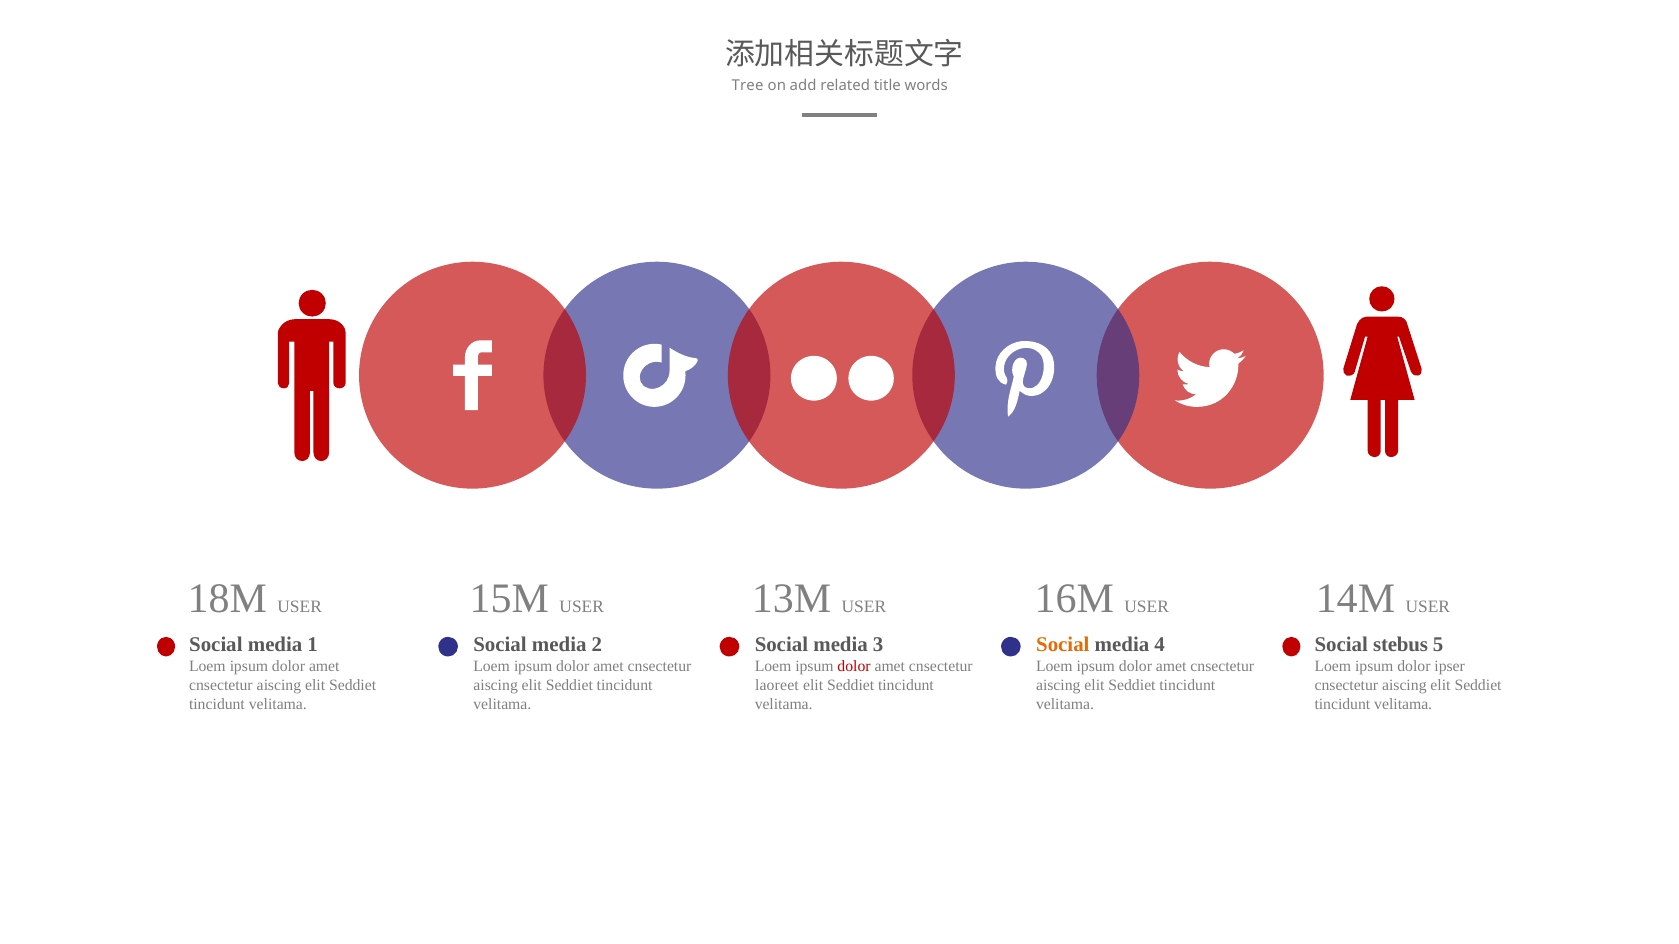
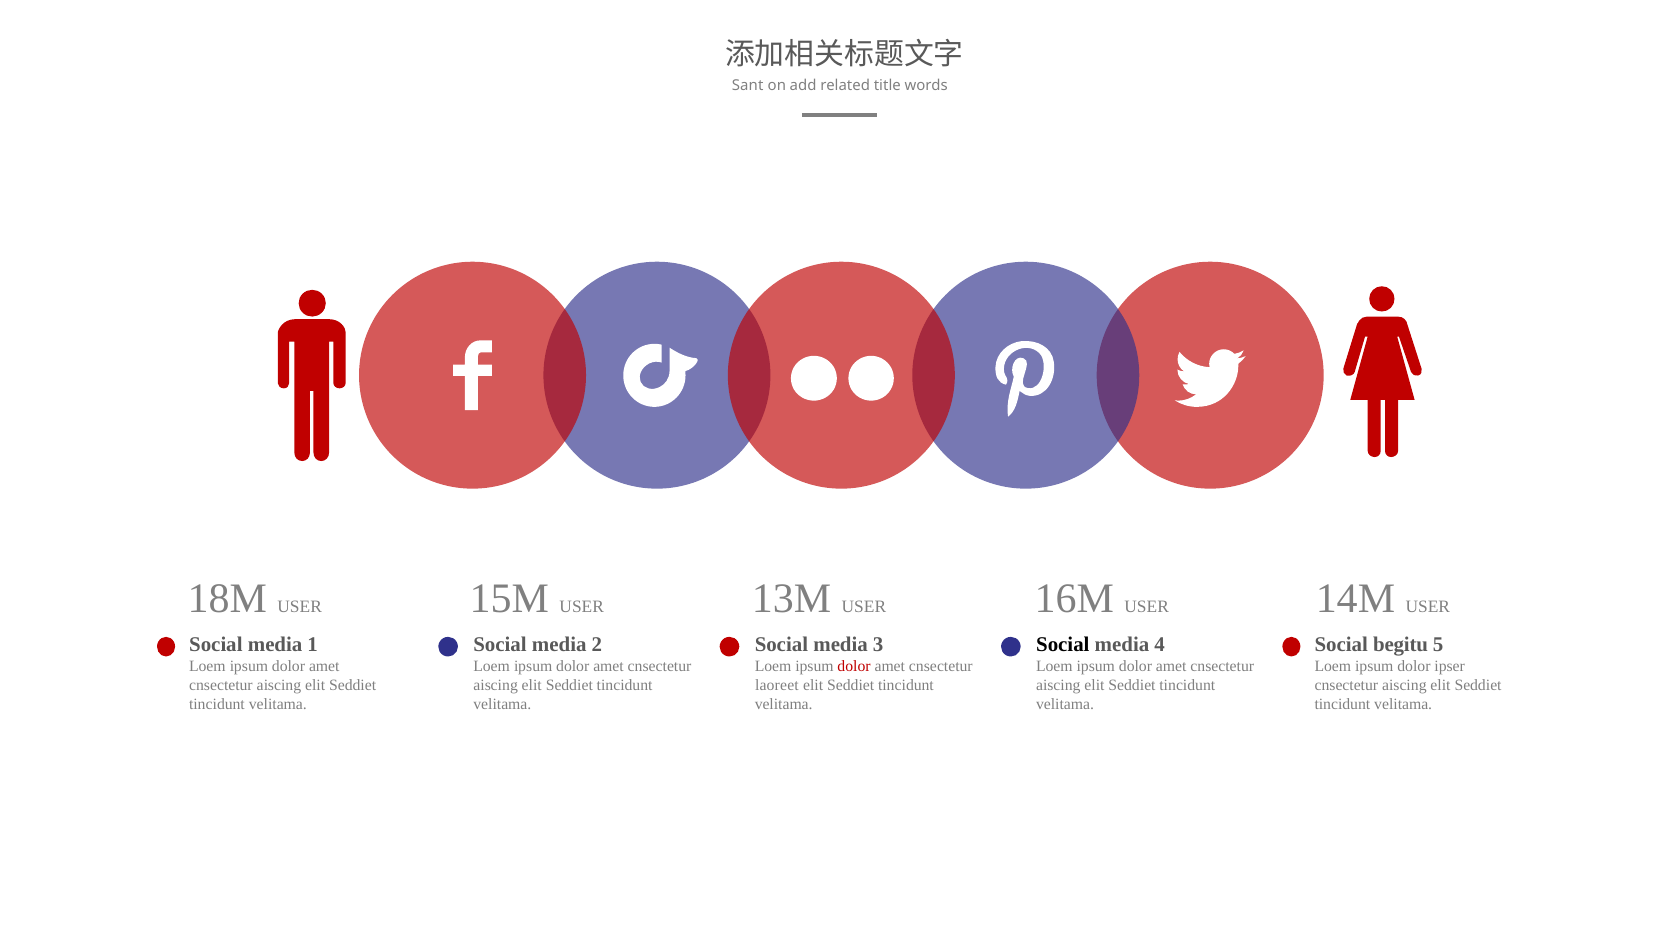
Tree: Tree -> Sant
Social at (1063, 645) colour: orange -> black
stebus: stebus -> begitu
